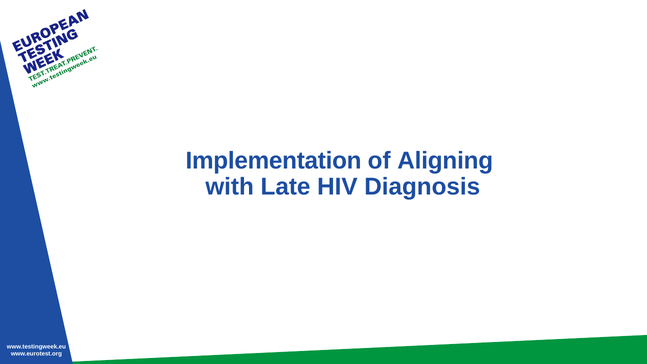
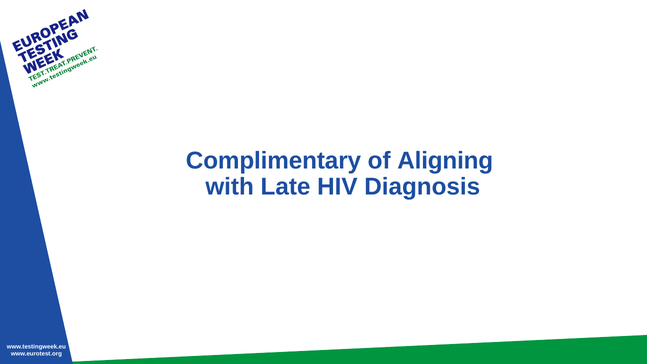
Implementation: Implementation -> Complimentary
